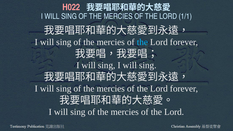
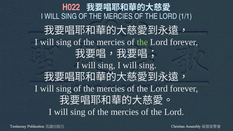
the at (142, 42) colour: light blue -> light green
